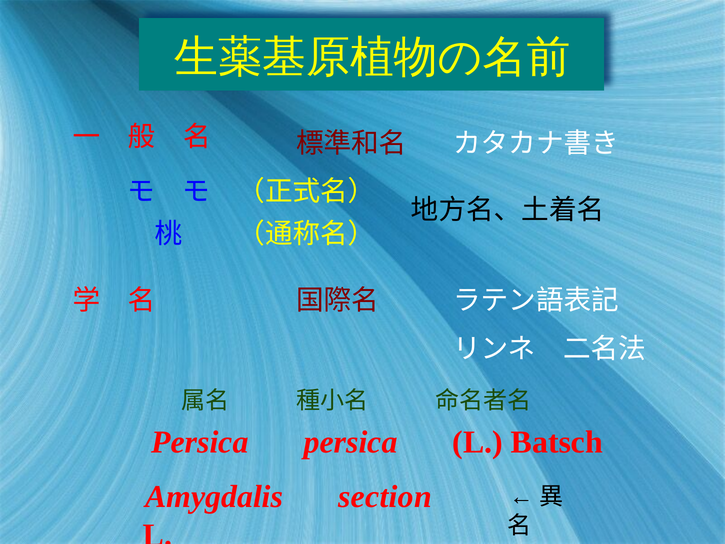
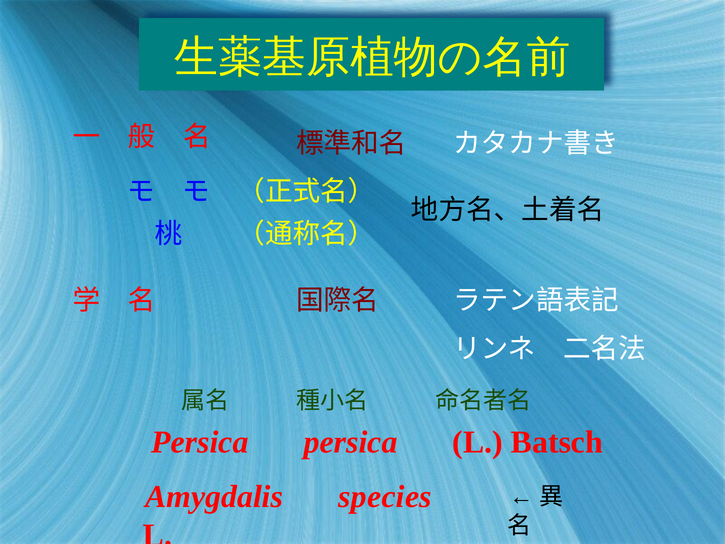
section: section -> species
